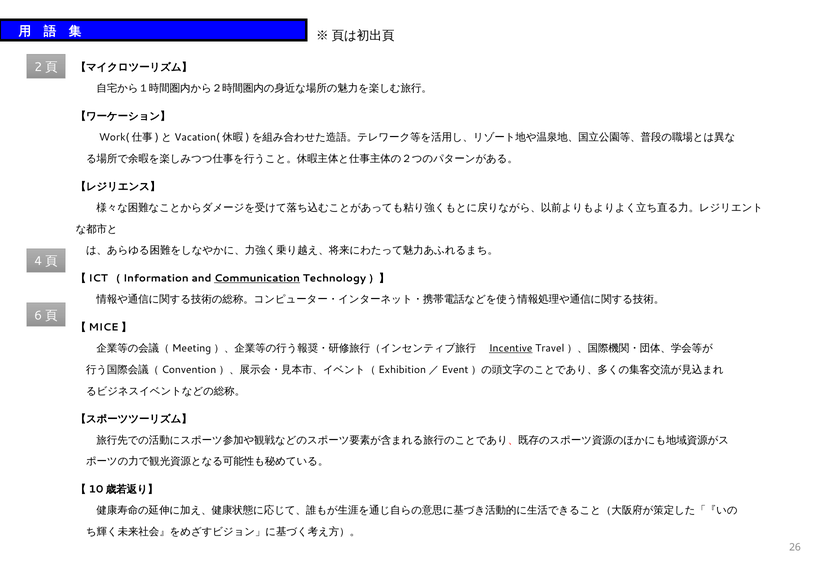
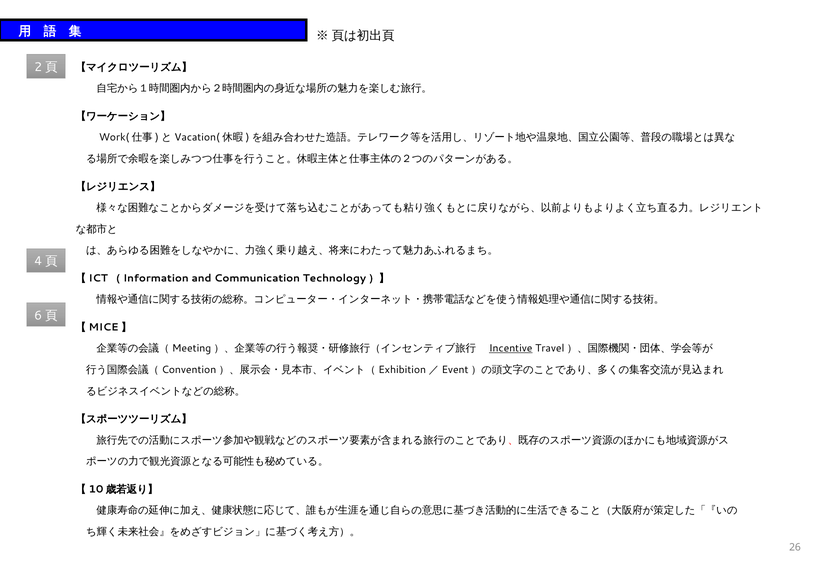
Communication underline: present -> none
